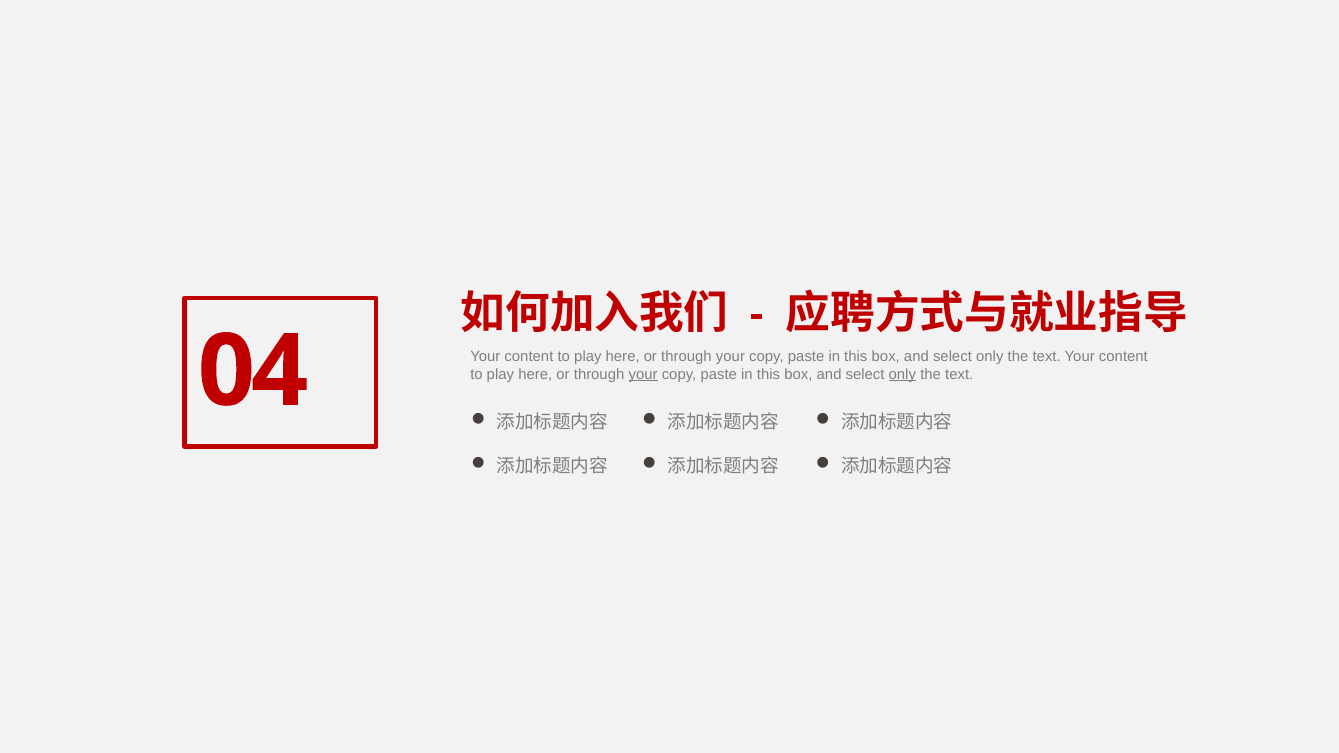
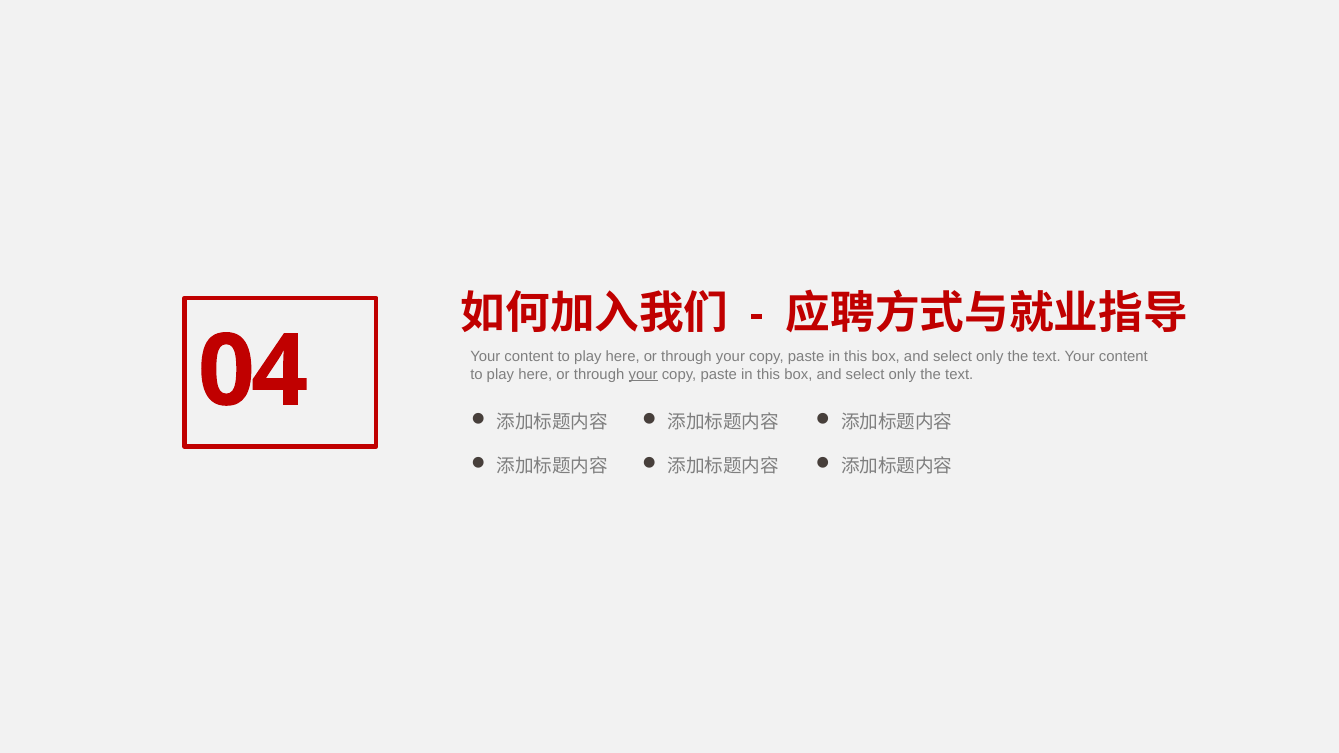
only at (902, 375) underline: present -> none
